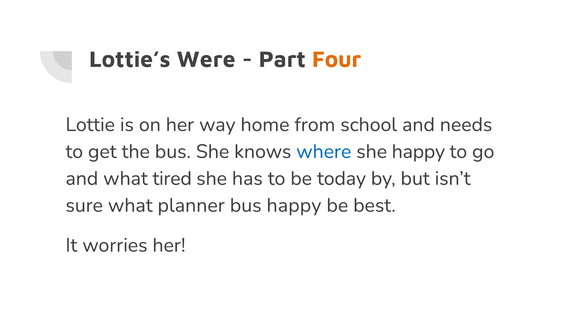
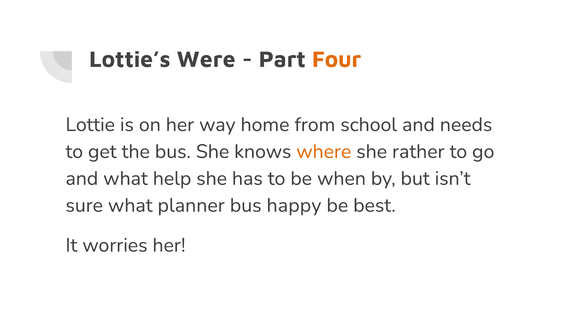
where colour: blue -> orange
she happy: happy -> rather
tired: tired -> help
today: today -> when
